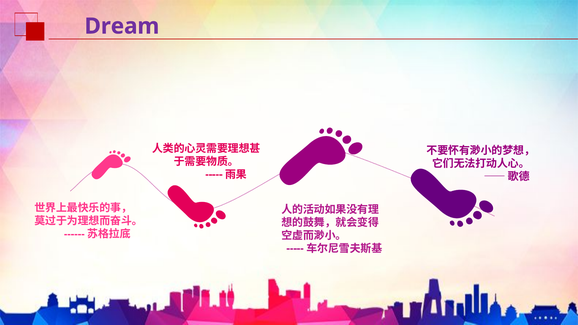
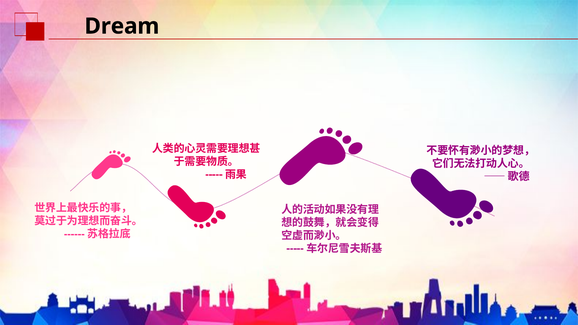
Dream colour: purple -> black
